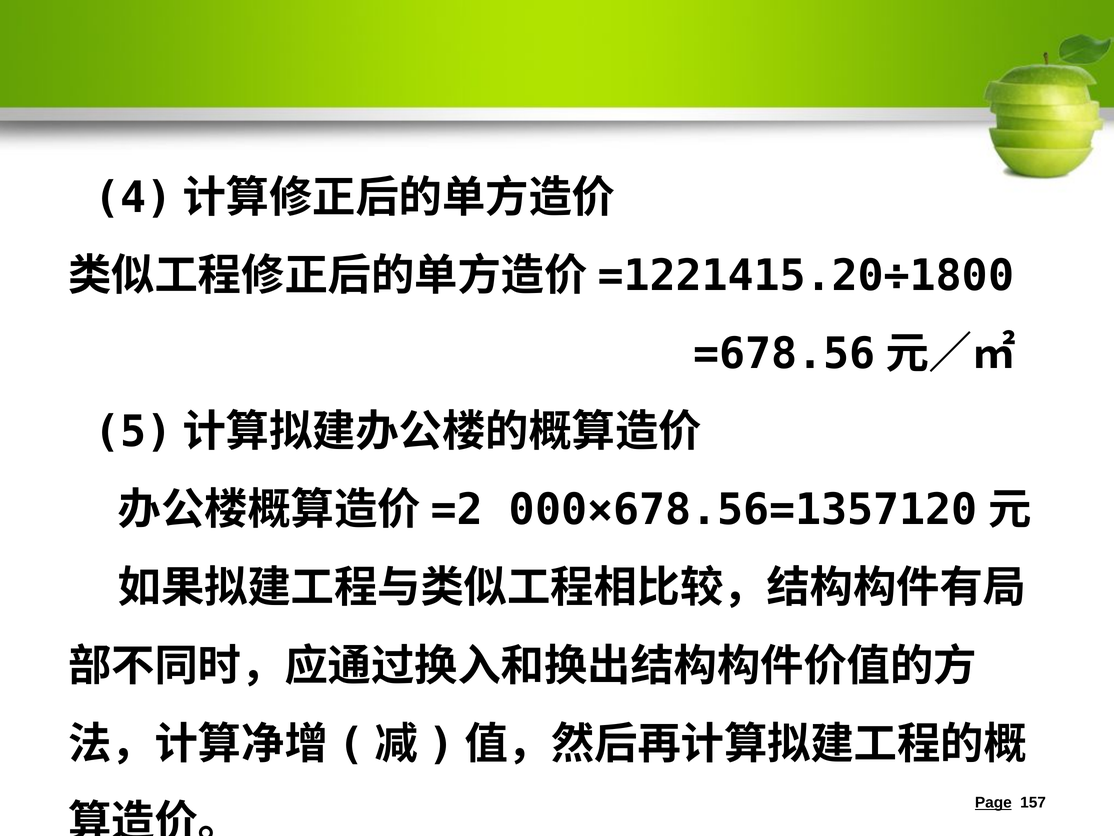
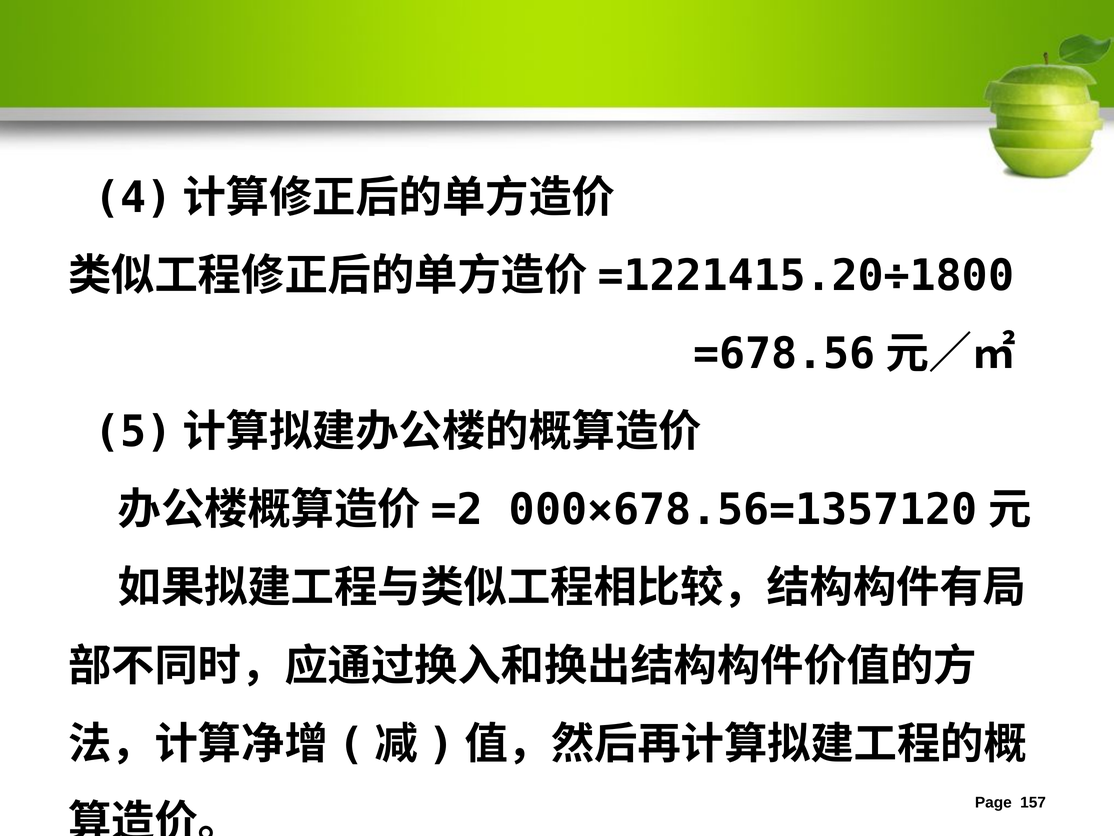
Page underline: present -> none
